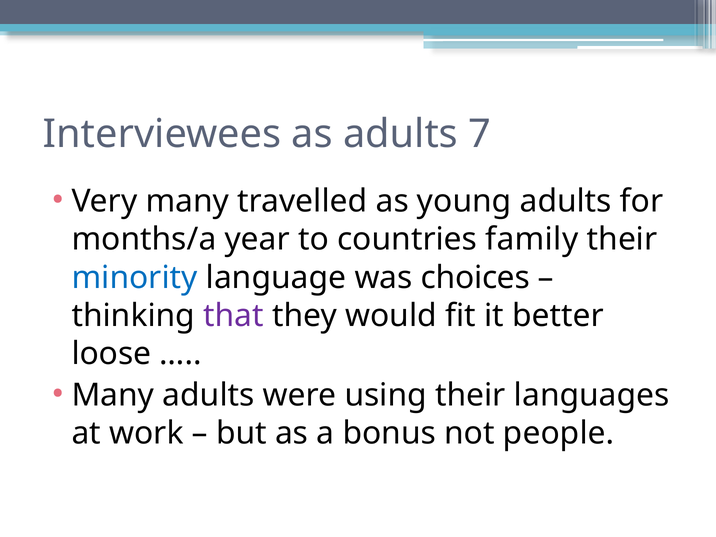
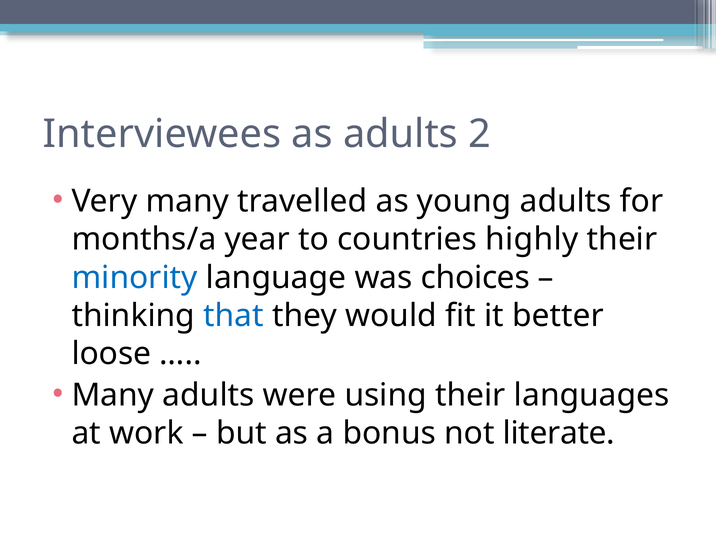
7: 7 -> 2
family: family -> highly
that colour: purple -> blue
people: people -> literate
